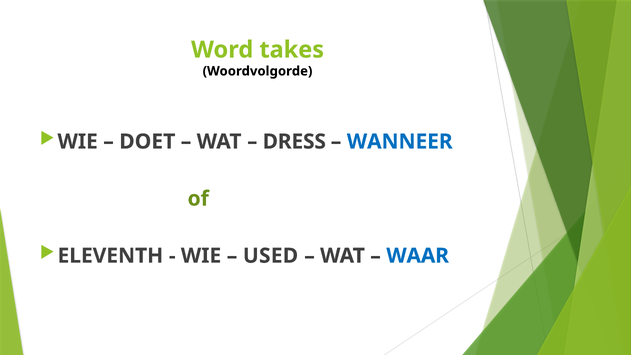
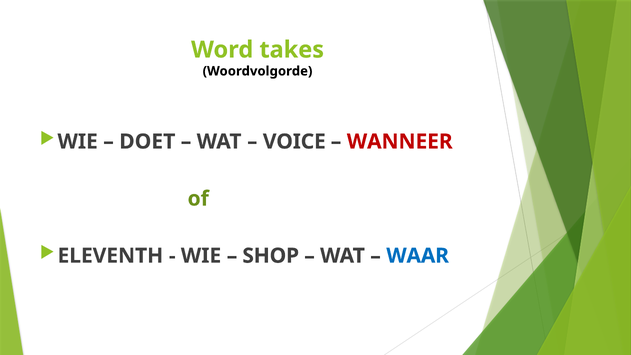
DRESS: DRESS -> VOICE
WANNEER colour: blue -> red
USED: USED -> SHOP
